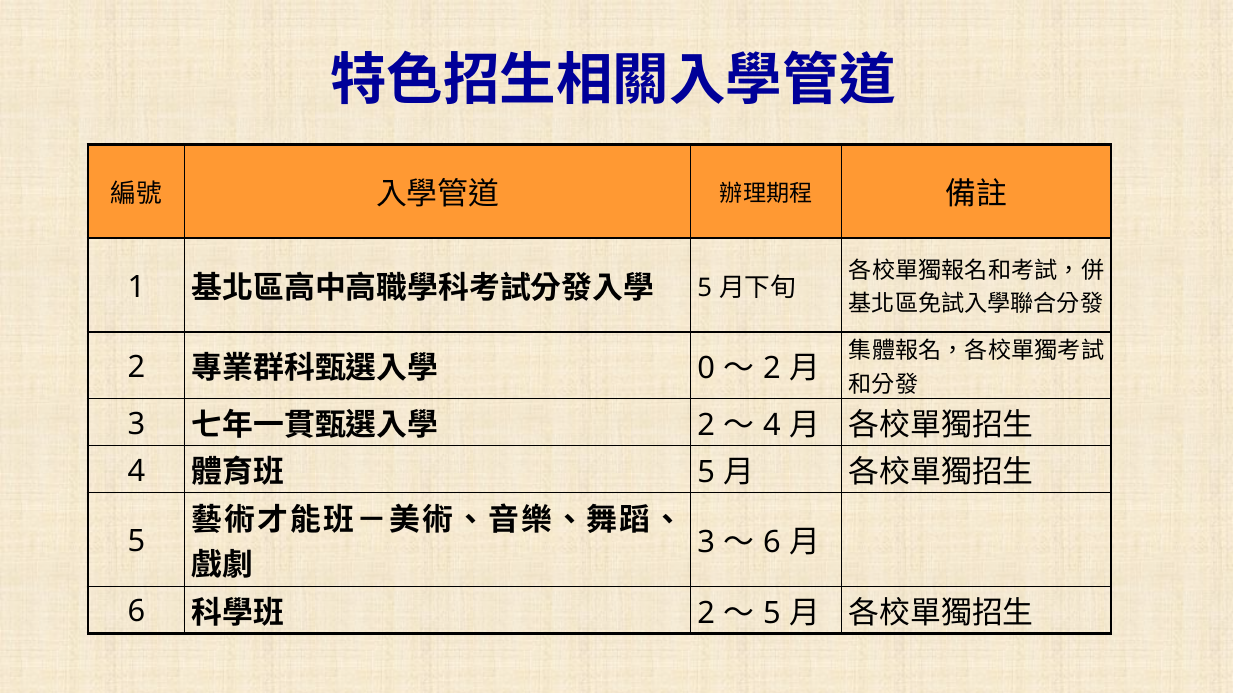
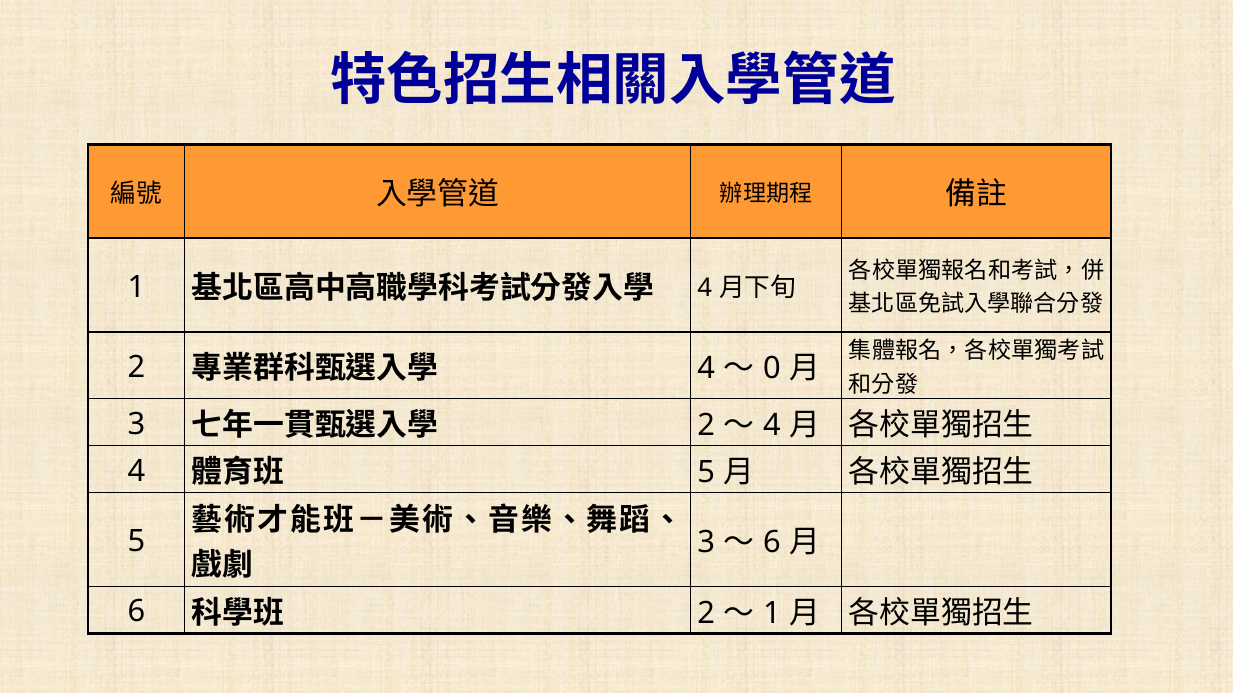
5 at (705, 288): 5 -> 4
0 at (706, 369): 0 -> 4
2 at (772, 369): 2 -> 0
5 at (772, 614): 5 -> 1
